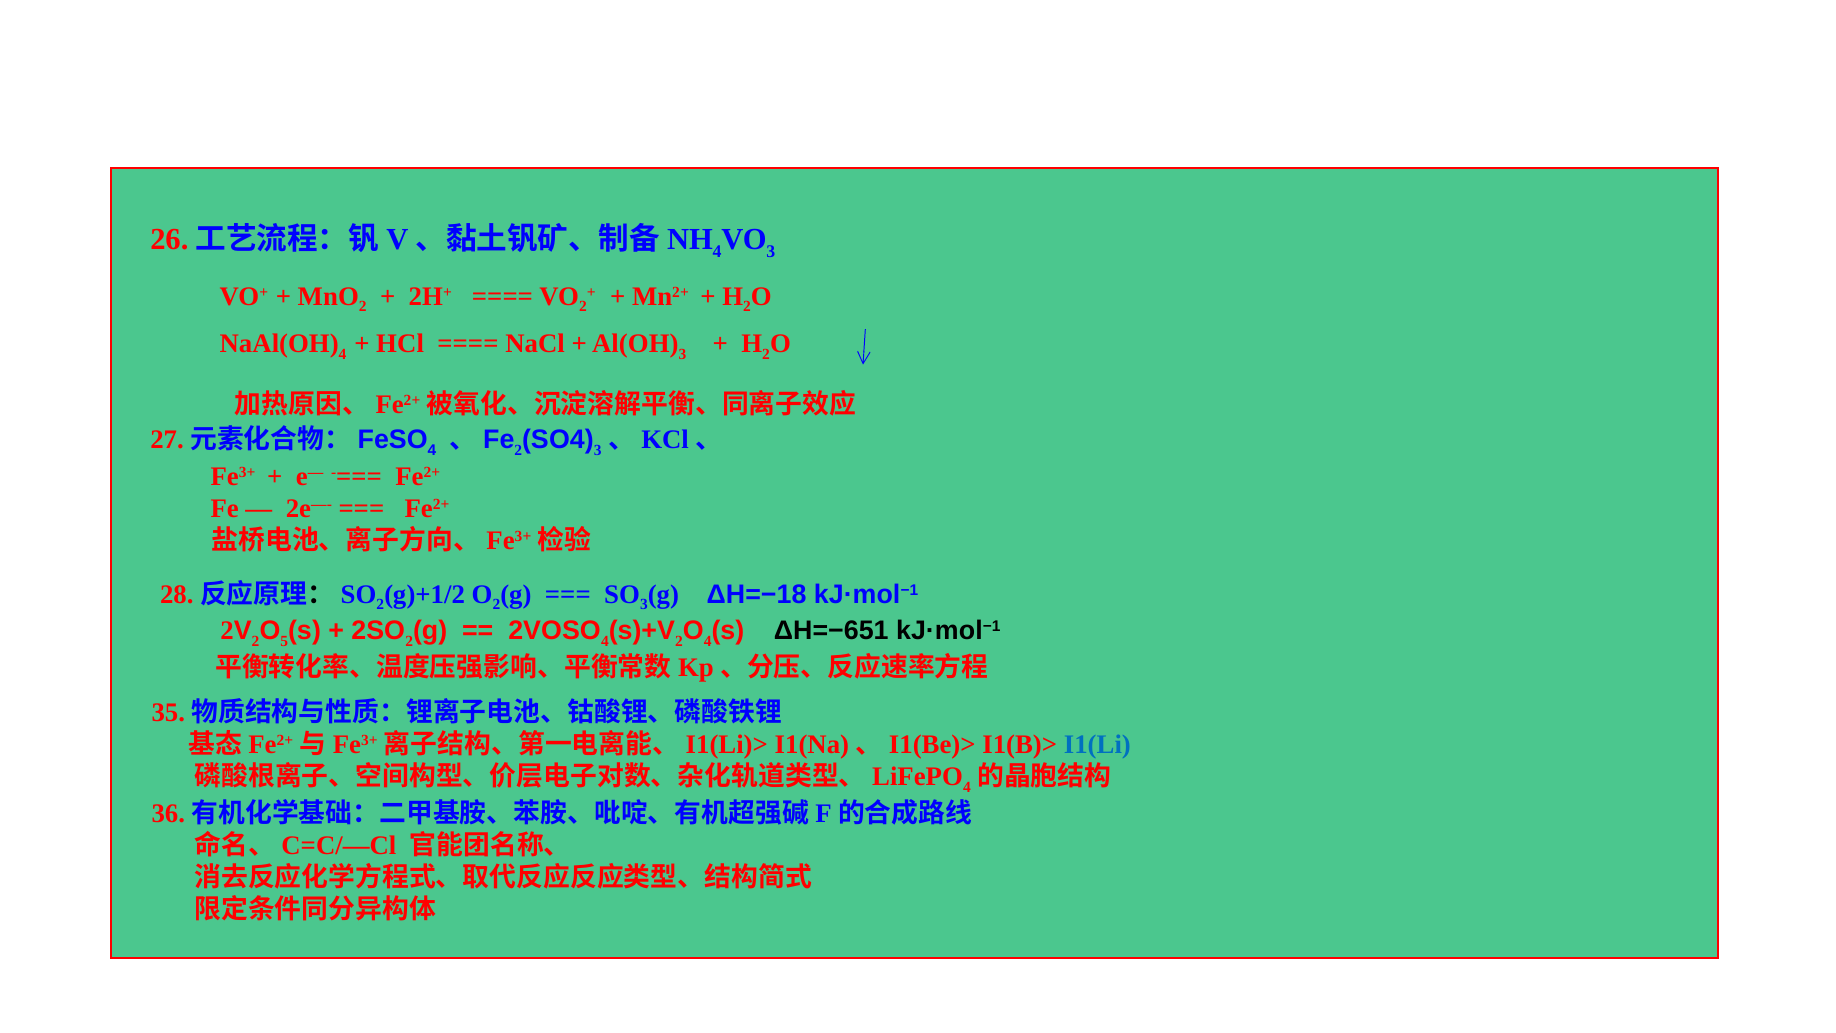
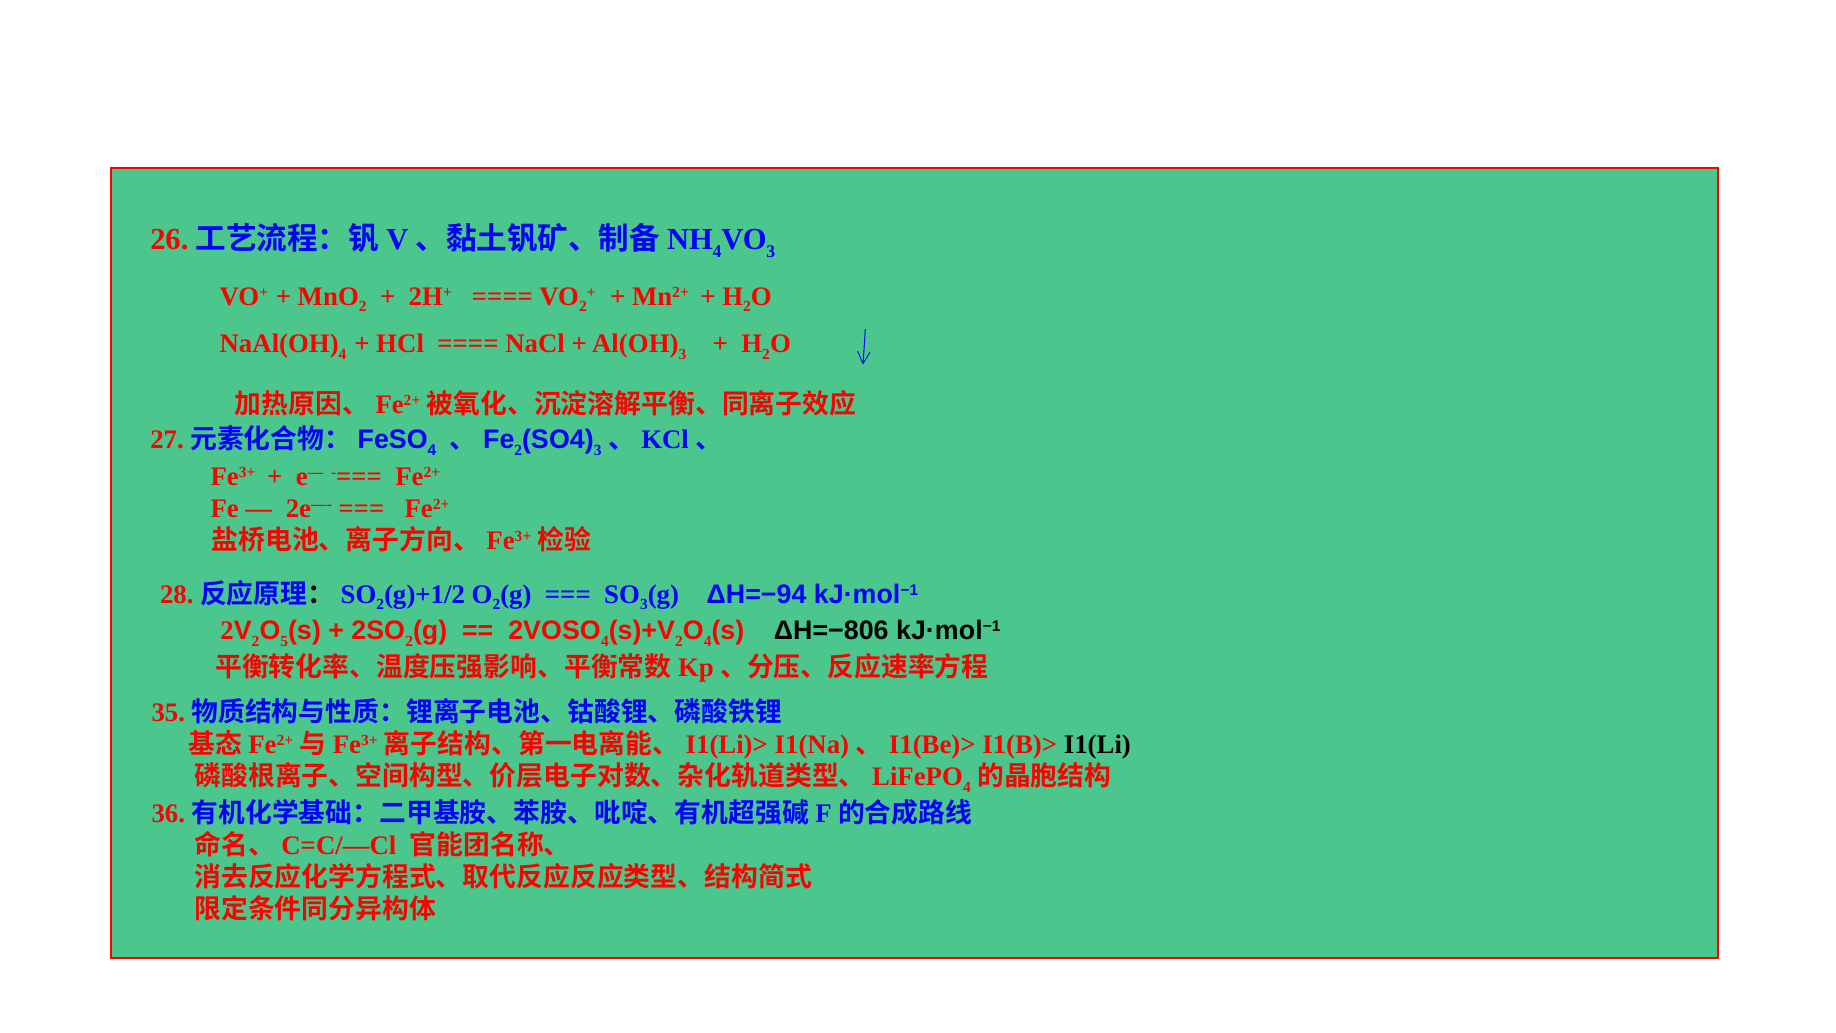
ΔH=−18: ΔH=−18 -> ΔH=−94
ΔH=−651: ΔH=−651 -> ΔH=−806
I1(Li colour: blue -> black
